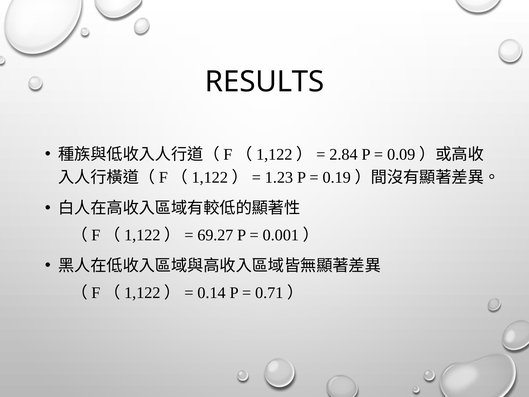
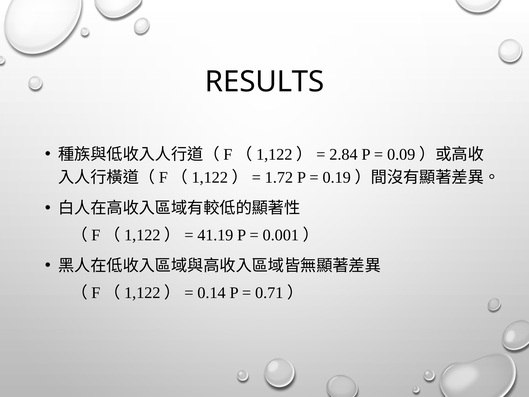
1.23: 1.23 -> 1.72
69.27: 69.27 -> 41.19
